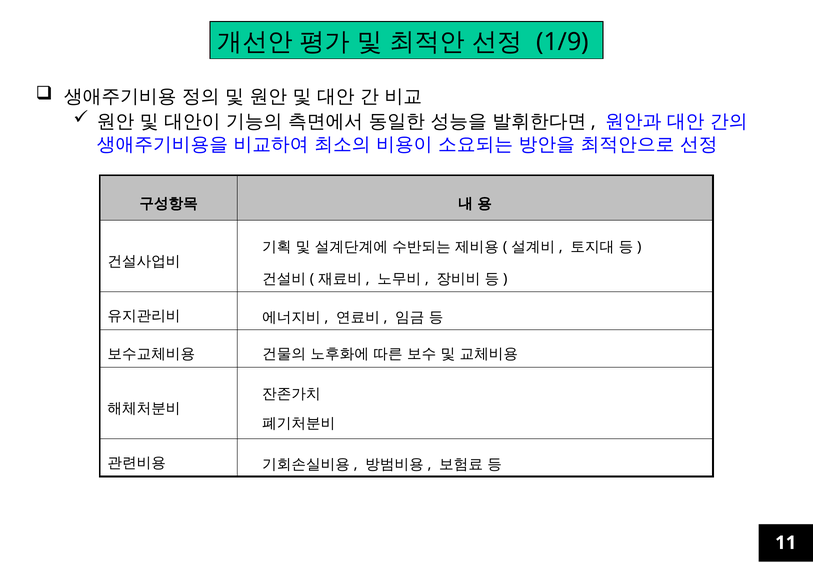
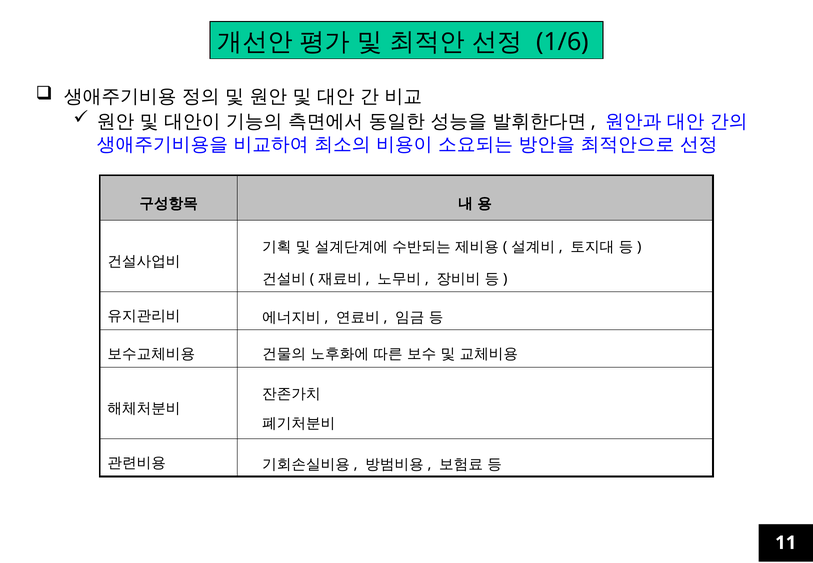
1/9: 1/9 -> 1/6
